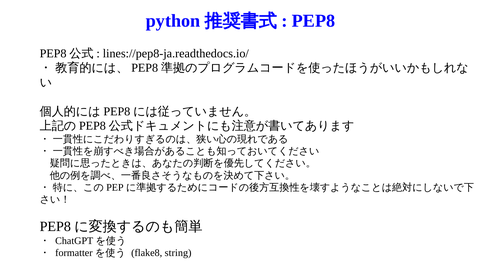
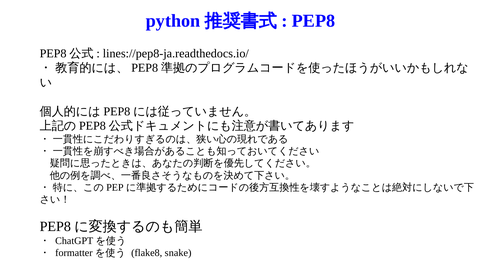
string: string -> snake
